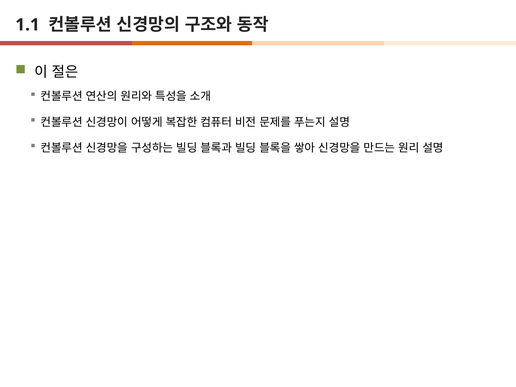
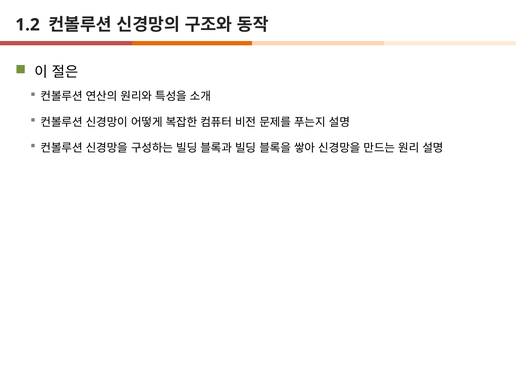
1.1: 1.1 -> 1.2
